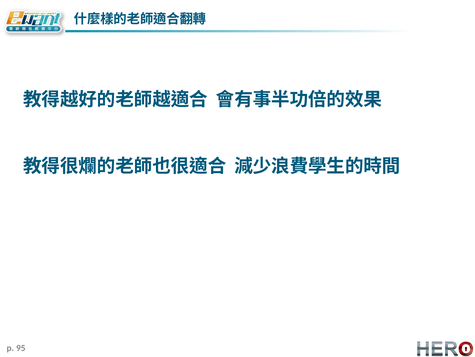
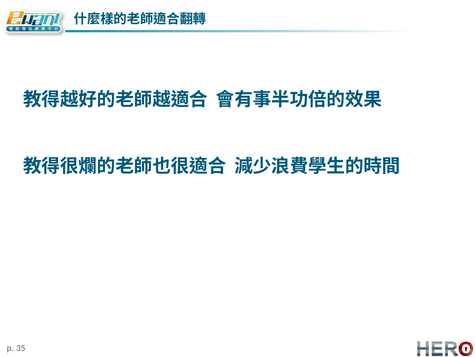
95: 95 -> 35
